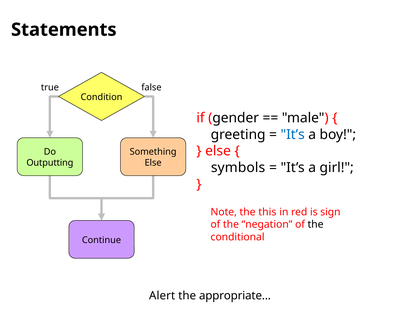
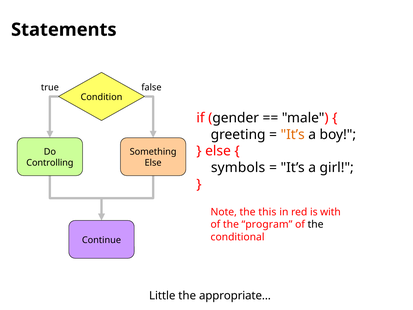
It’s at (293, 134) colour: blue -> orange
Outputting: Outputting -> Controlling
sign: sign -> with
negation: negation -> program
Alert: Alert -> Little
